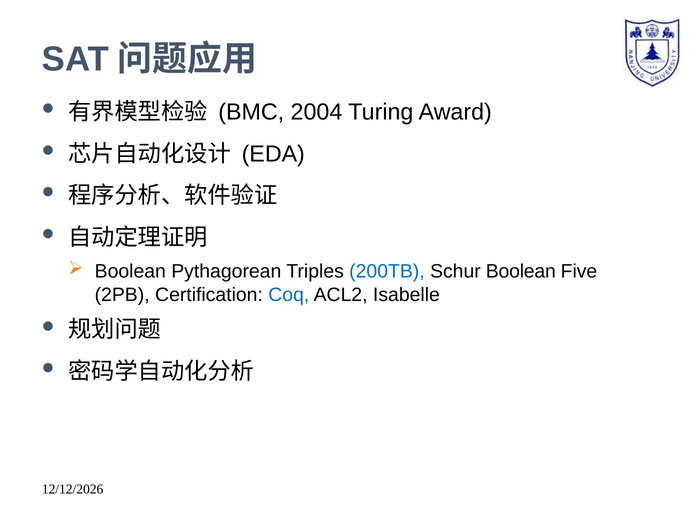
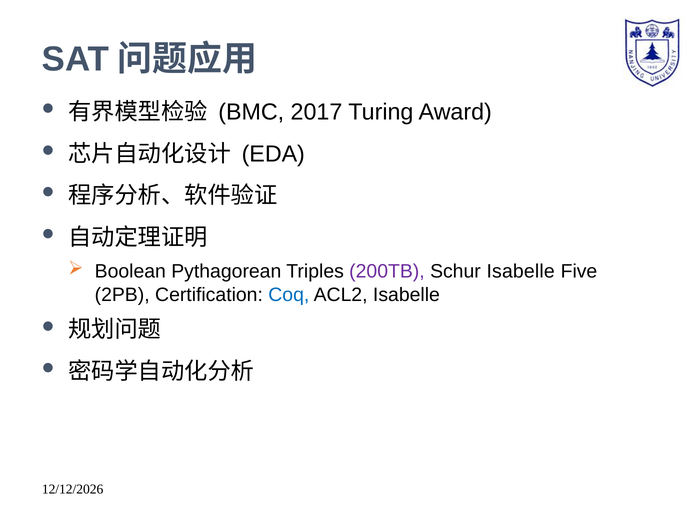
2004: 2004 -> 2017
200TB colour: blue -> purple
Schur Boolean: Boolean -> Isabelle
